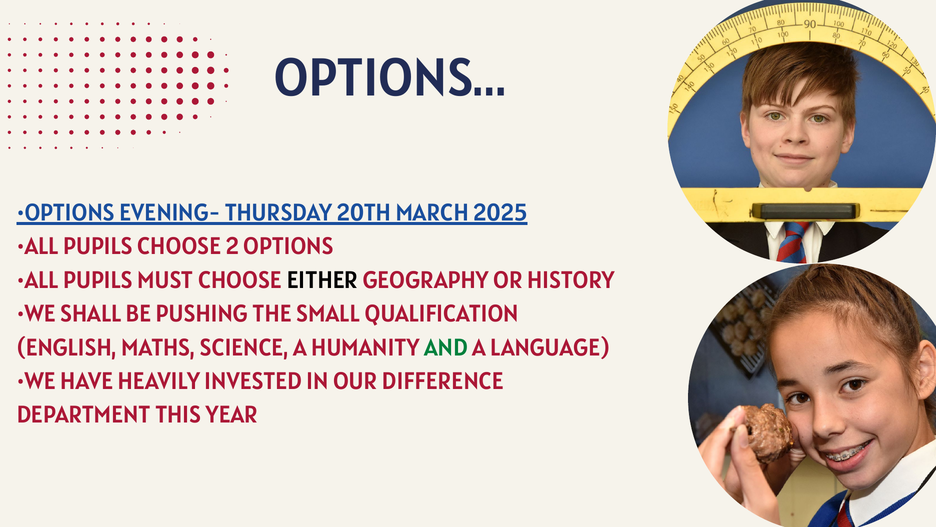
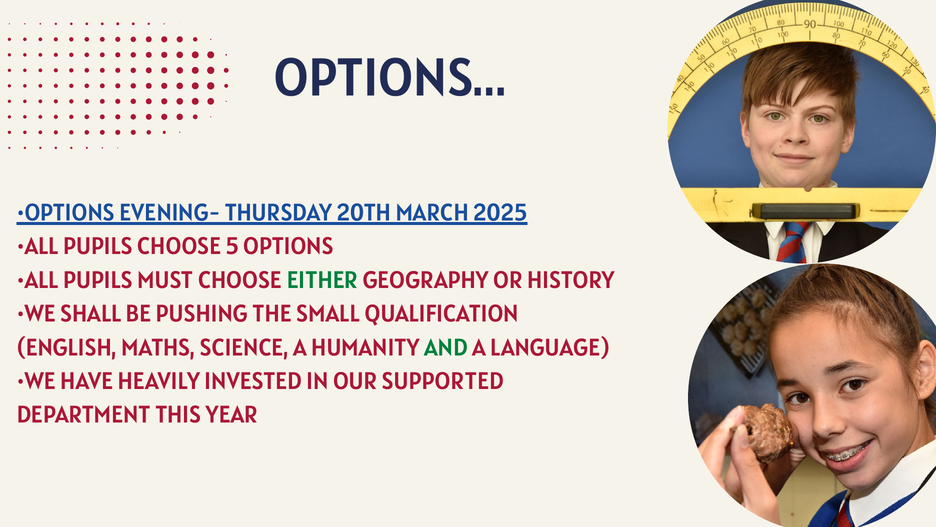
2: 2 -> 5
EITHER colour: black -> green
DIFFERENCE: DIFFERENCE -> SUPPORTED
